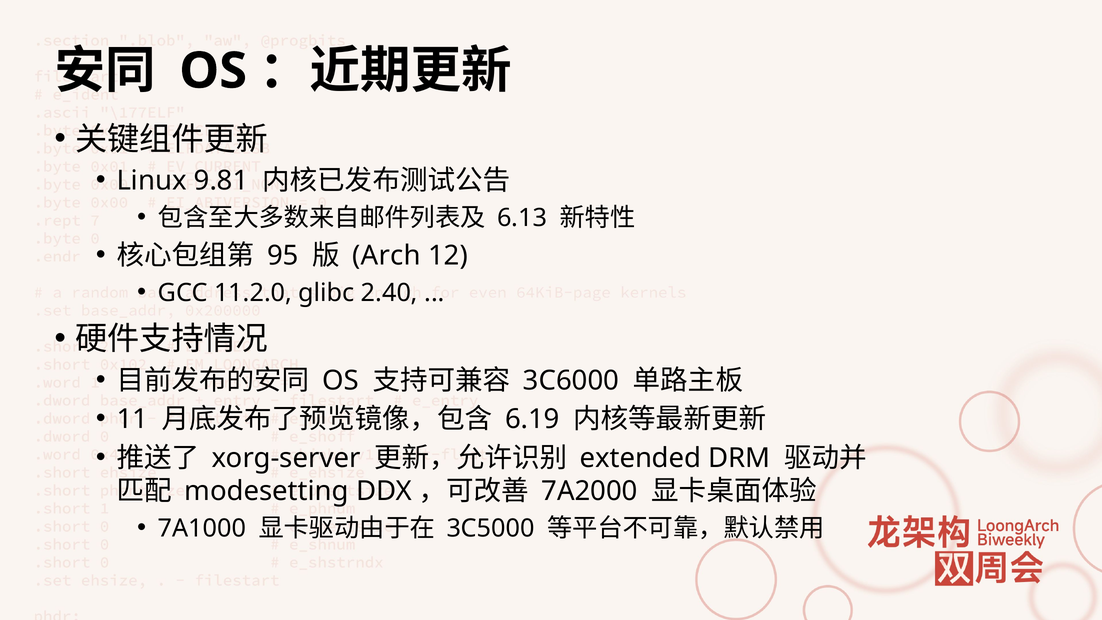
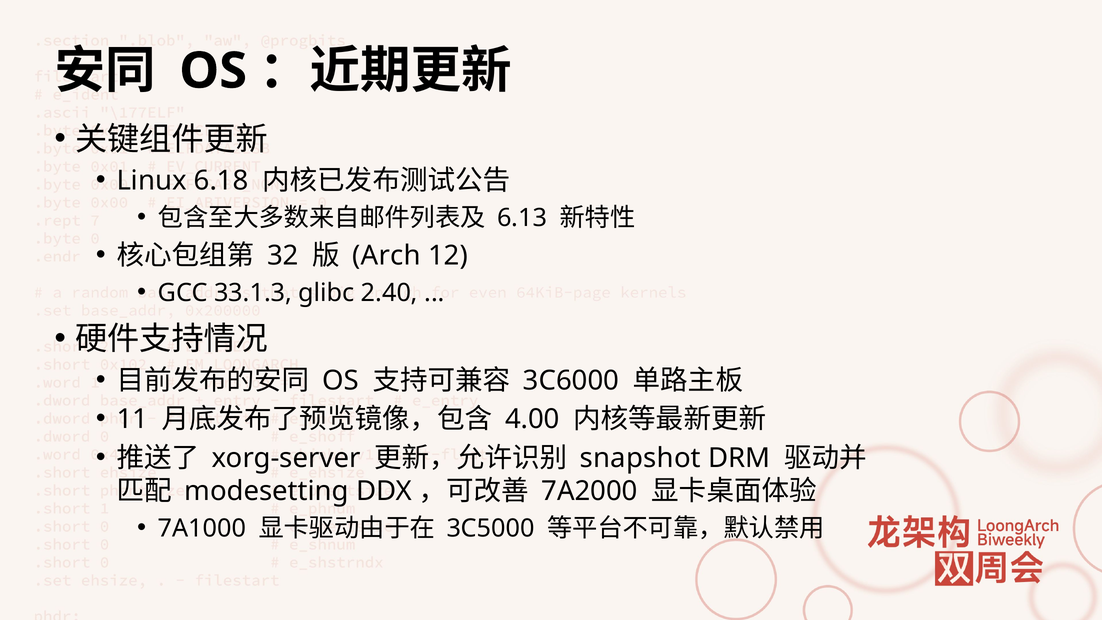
9.81: 9.81 -> 6.18
95: 95 -> 32
11.2.0: 11.2.0 -> 33.1.3
6.19: 6.19 -> 4.00
extended: extended -> snapshot
